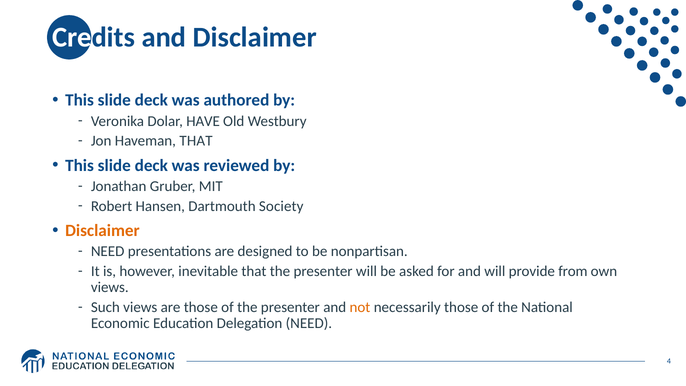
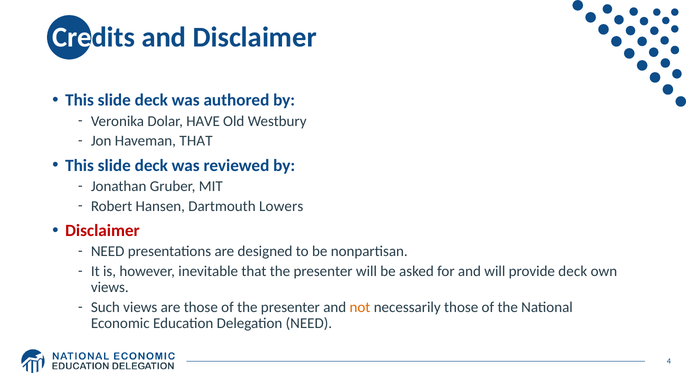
Society: Society -> Lowers
Disclaimer at (102, 230) colour: orange -> red
provide from: from -> deck
